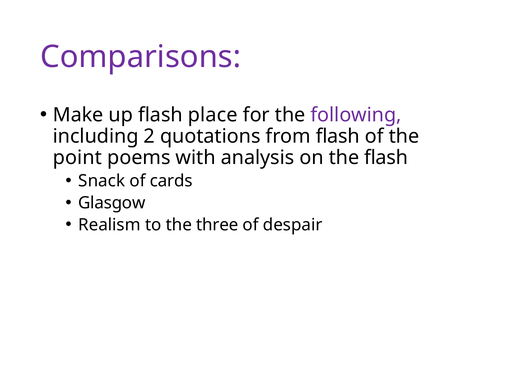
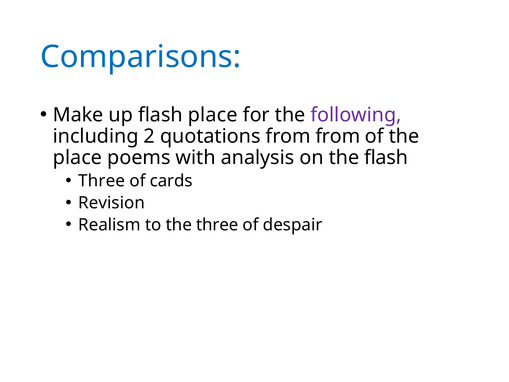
Comparisons colour: purple -> blue
from flash: flash -> from
point at (77, 158): point -> place
Snack at (102, 181): Snack -> Three
Glasgow: Glasgow -> Revision
